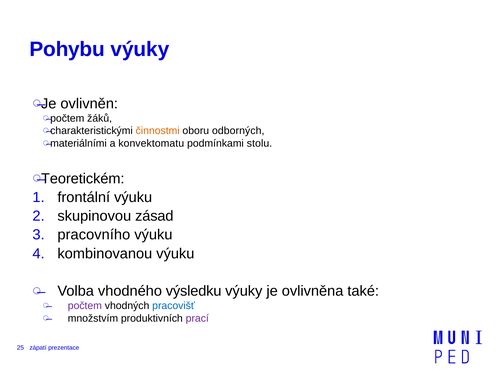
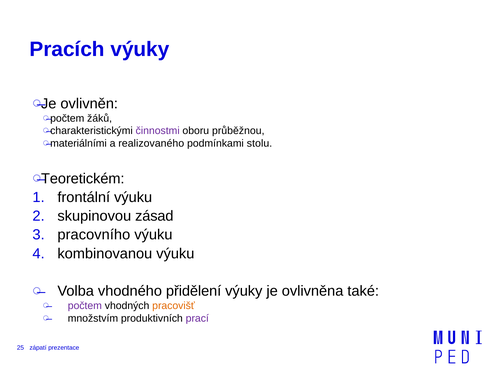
Pohybu: Pohybu -> Pracích
činnostmi colour: orange -> purple
odborných: odborných -> průběžnou
konvektomatu: konvektomatu -> realizovaného
výsledku: výsledku -> přidělení
pracovišť colour: blue -> orange
